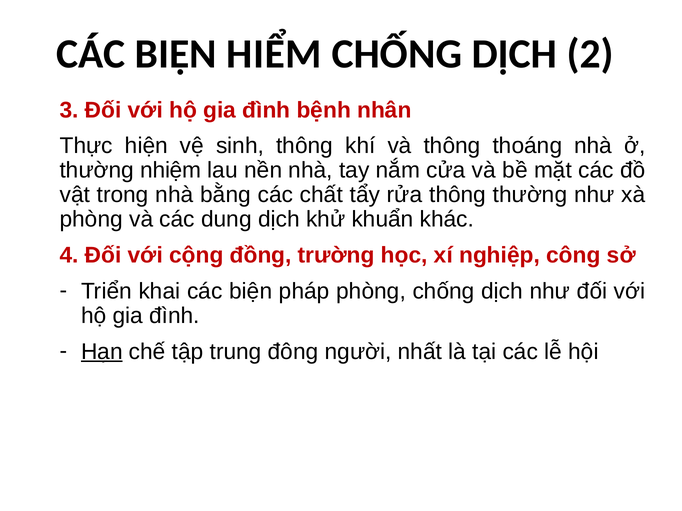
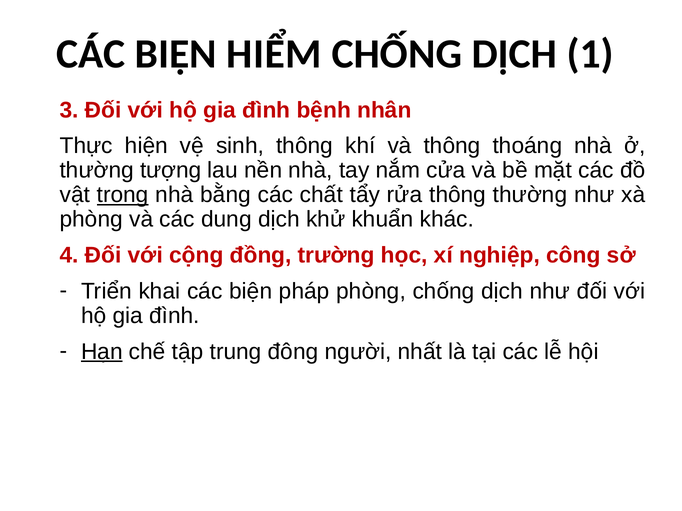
2: 2 -> 1
nhiệm: nhiệm -> tượng
trong underline: none -> present
